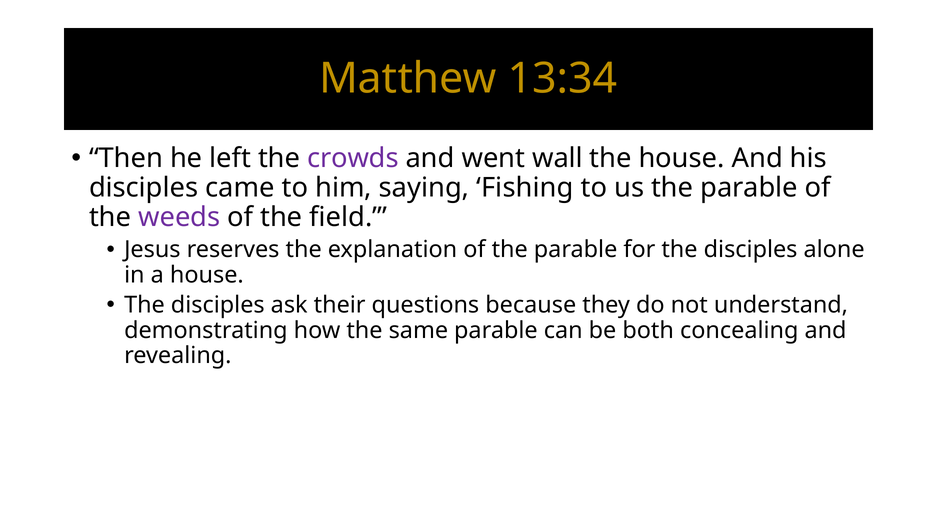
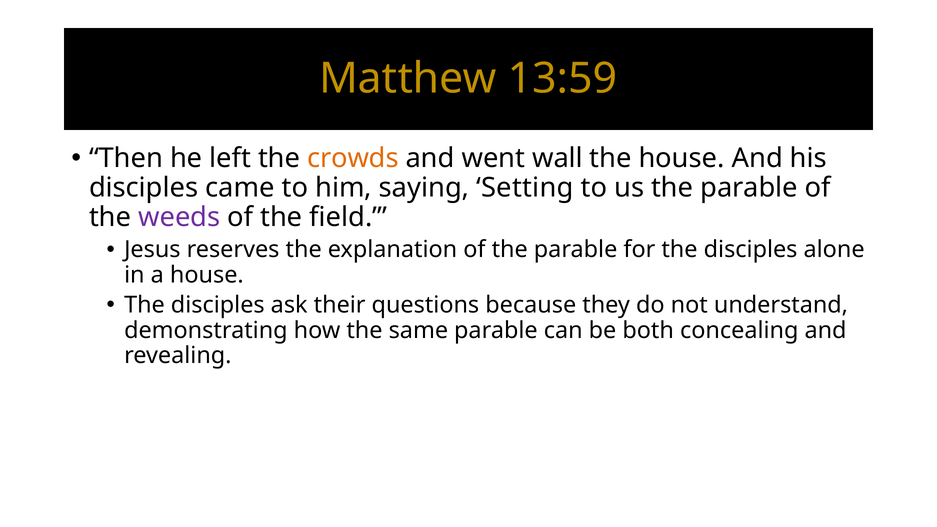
13:34: 13:34 -> 13:59
crowds colour: purple -> orange
Fishing: Fishing -> Setting
